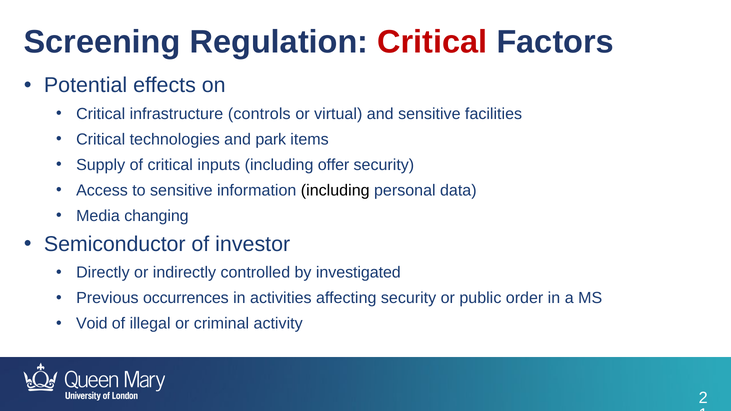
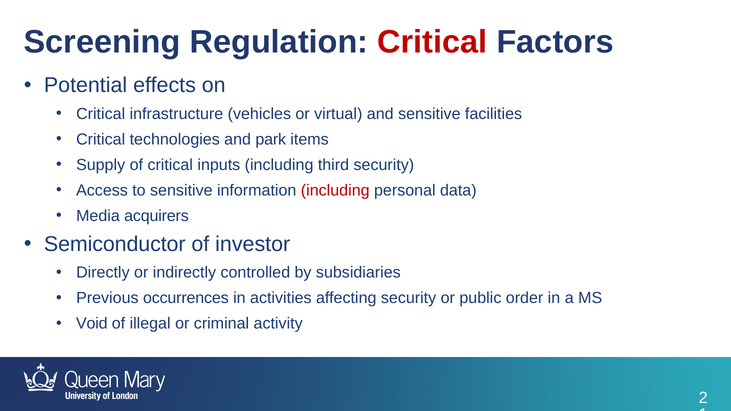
controls: controls -> vehicles
offer: offer -> third
including at (335, 190) colour: black -> red
changing: changing -> acquirers
investigated: investigated -> subsidiaries
